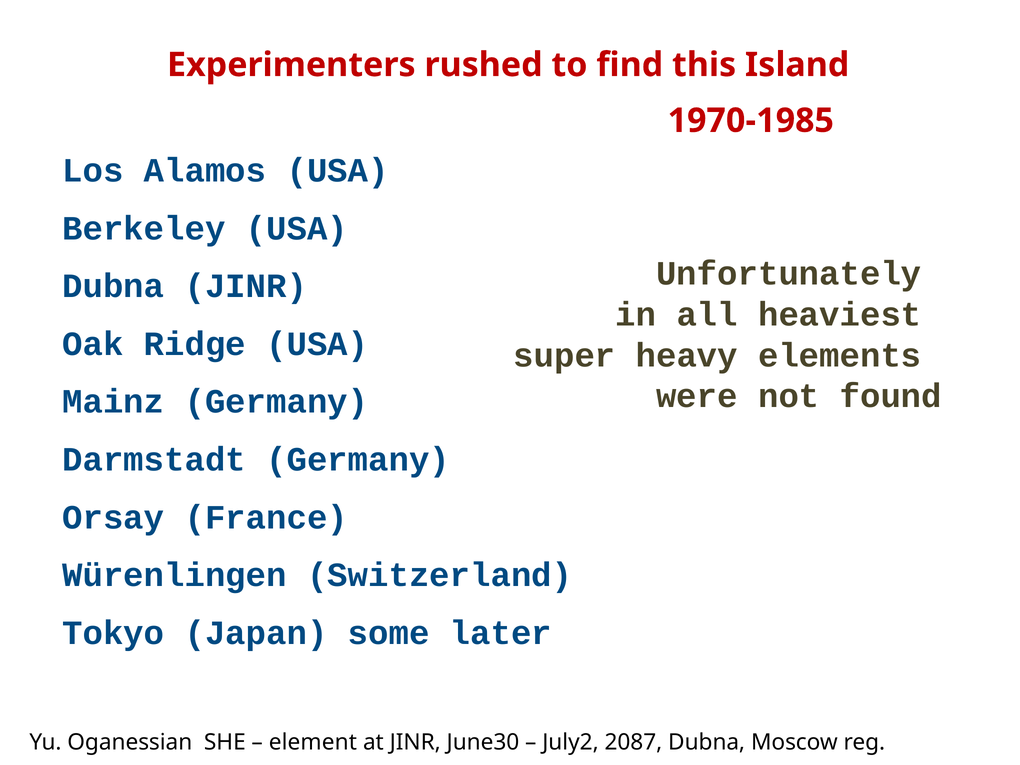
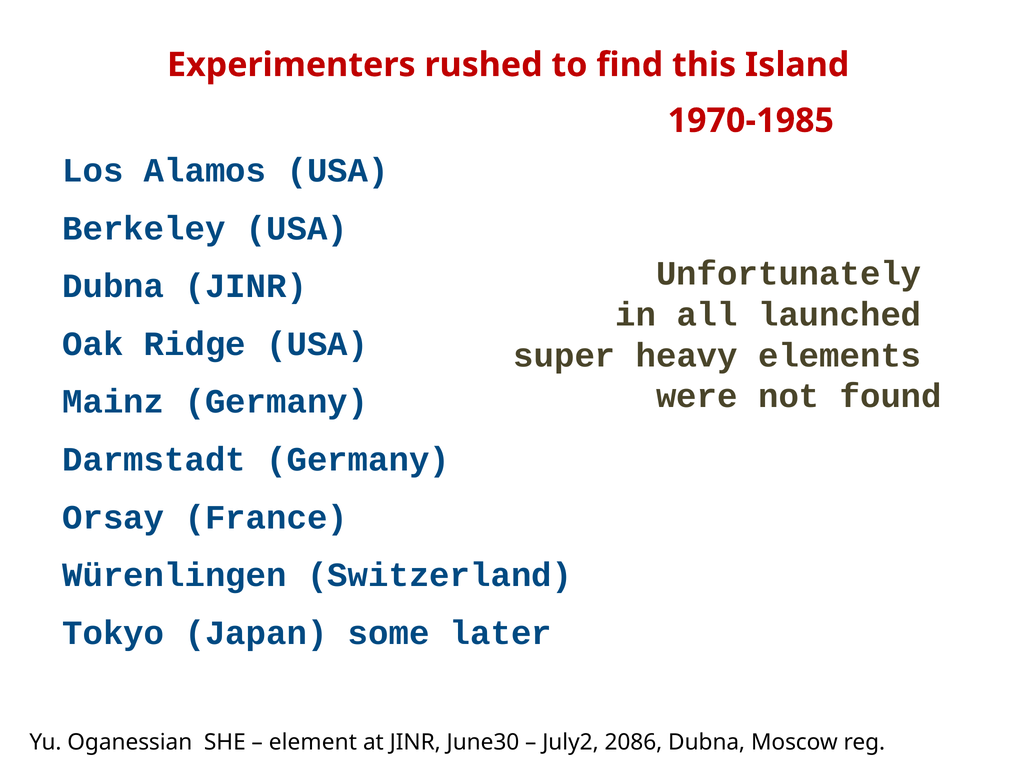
heaviest: heaviest -> launched
2087: 2087 -> 2086
